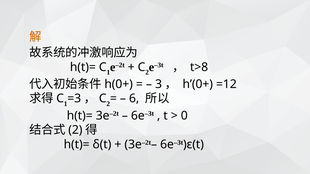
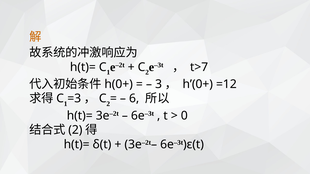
t>8: t>8 -> t>7
